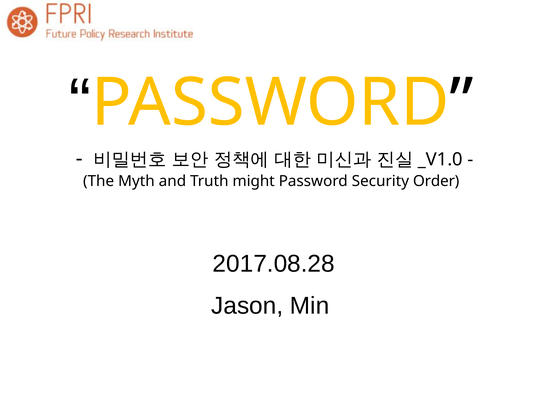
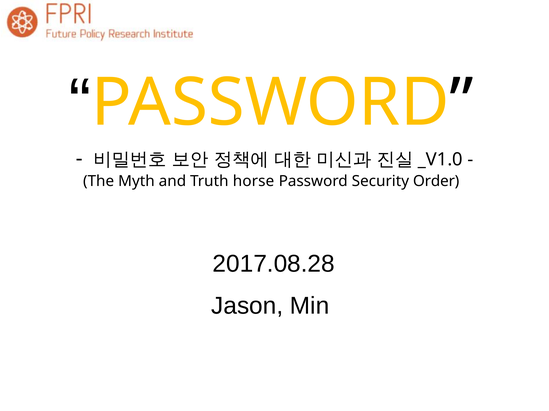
might: might -> horse
